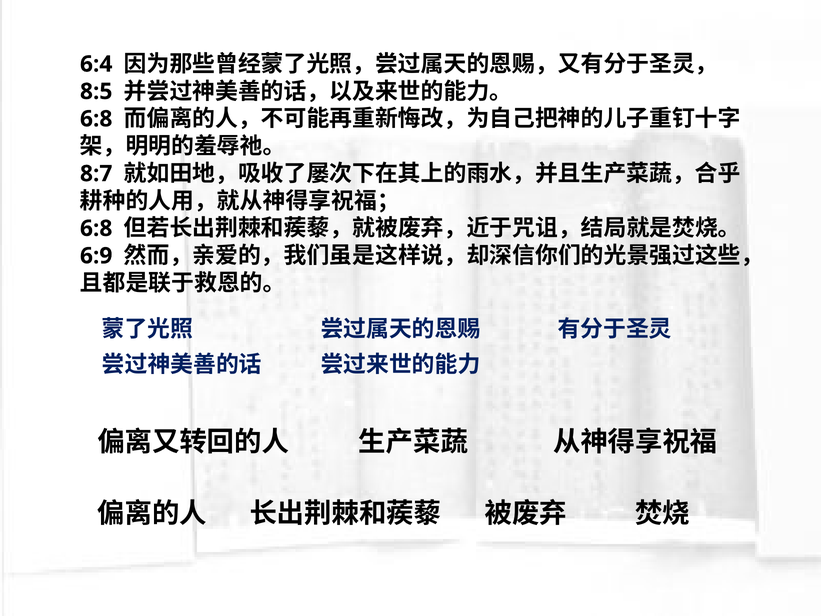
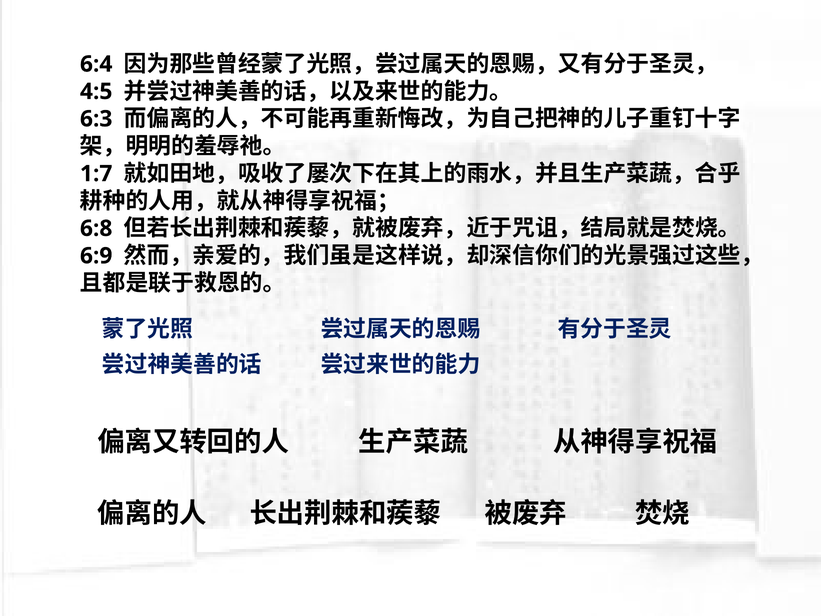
8:5: 8:5 -> 4:5
6:8 at (96, 119): 6:8 -> 6:3
8:7: 8:7 -> 1:7
